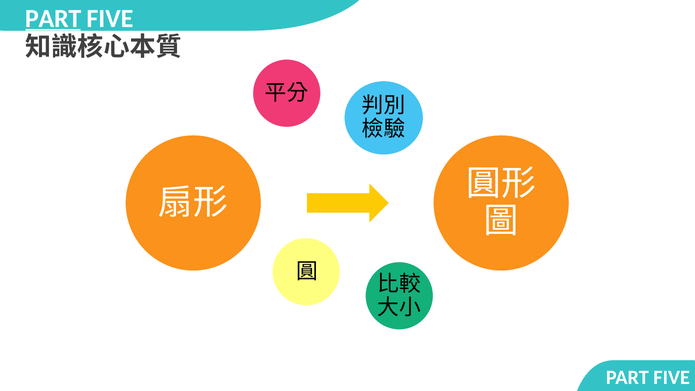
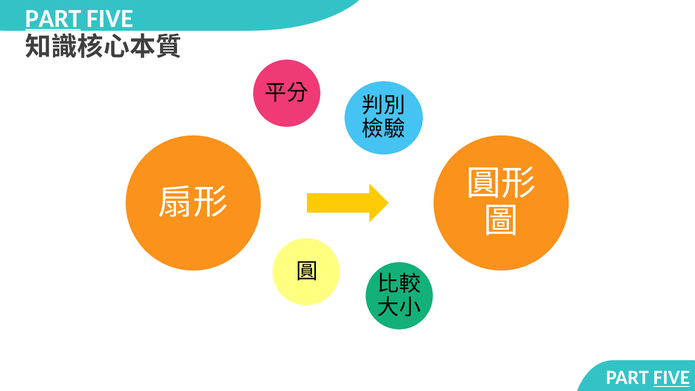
FIVE at (672, 378) underline: none -> present
